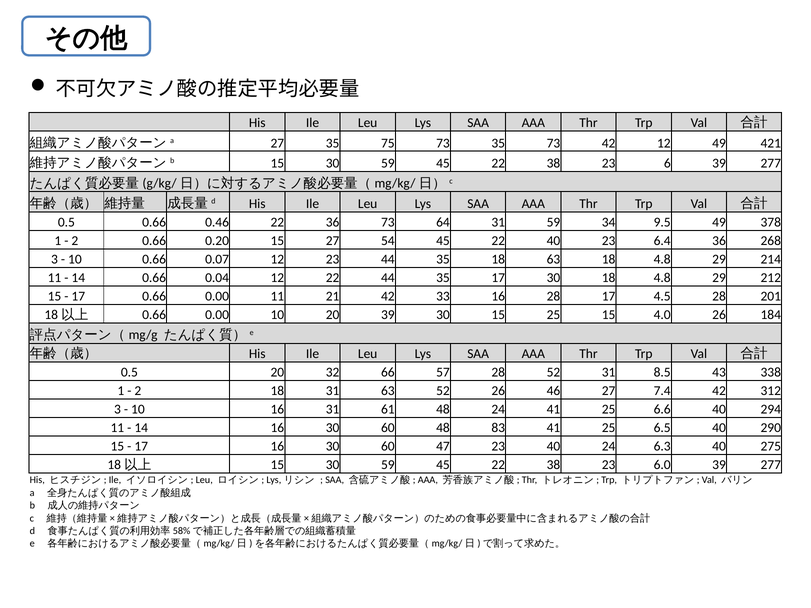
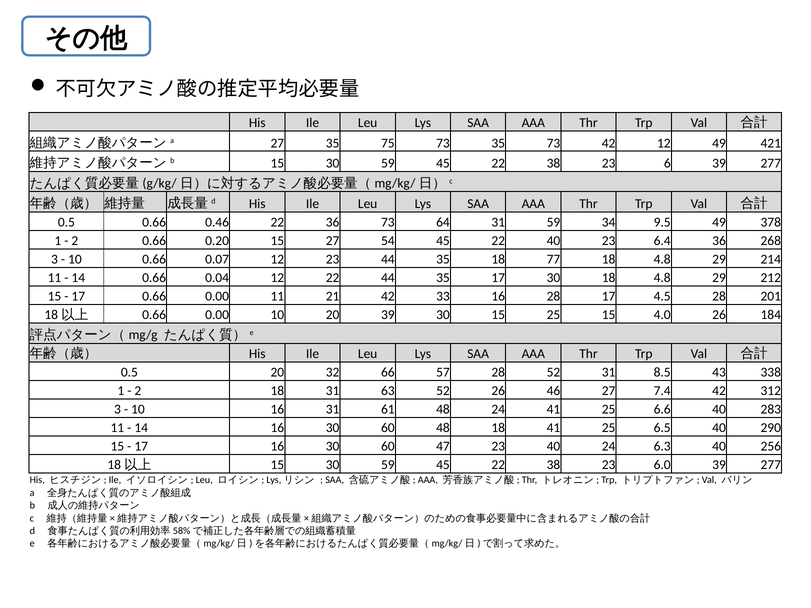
18 63: 63 -> 77
294: 294 -> 283
48 83: 83 -> 18
275: 275 -> 256
